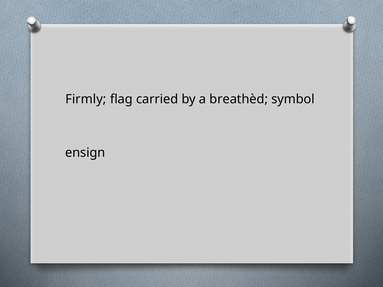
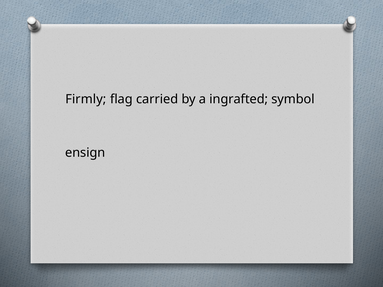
breathèd: breathèd -> ingrafted
